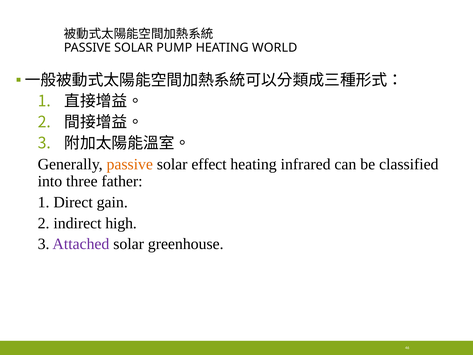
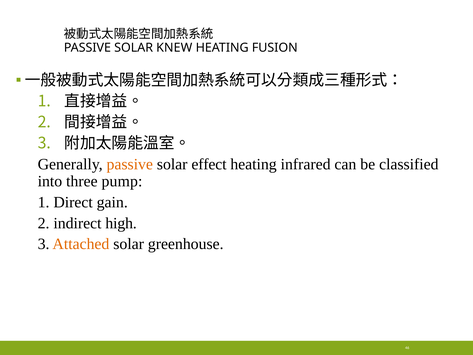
PUMP: PUMP -> KNEW
WORLD: WORLD -> FUSION
father: father -> pump
Attached colour: purple -> orange
